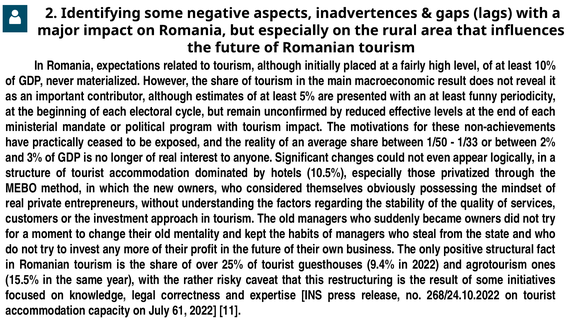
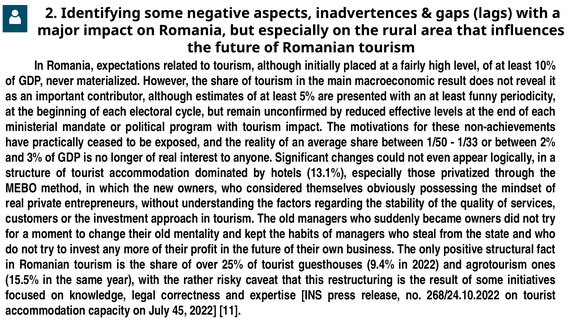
10.5%: 10.5% -> 13.1%
61: 61 -> 45
